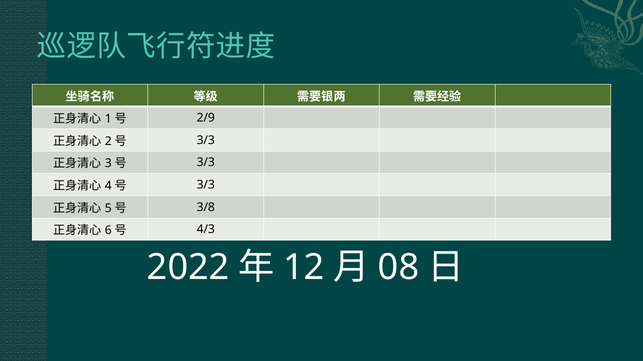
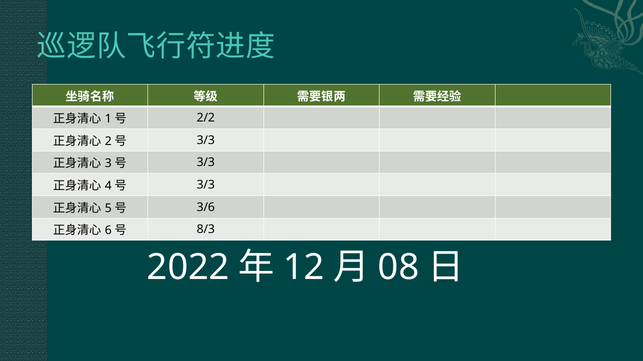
2/9: 2/9 -> 2/2
3/8: 3/8 -> 3/6
4/3: 4/3 -> 8/3
